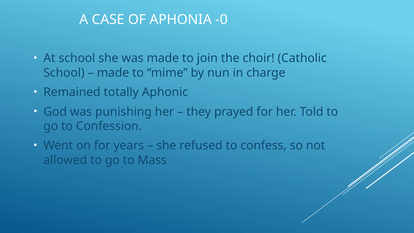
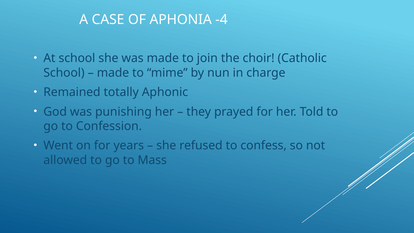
-0: -0 -> -4
